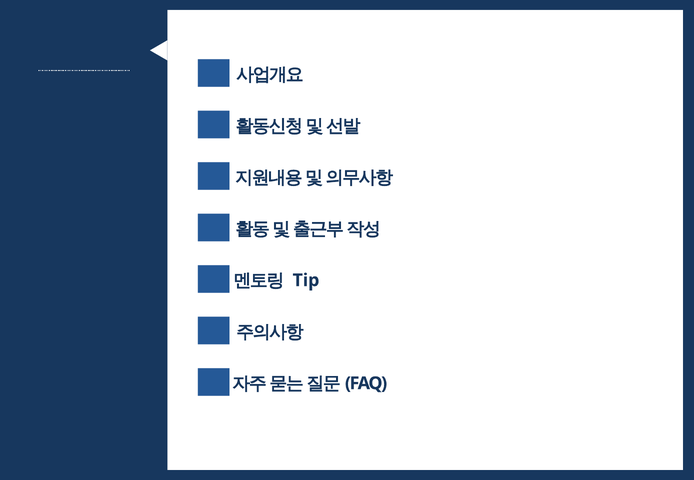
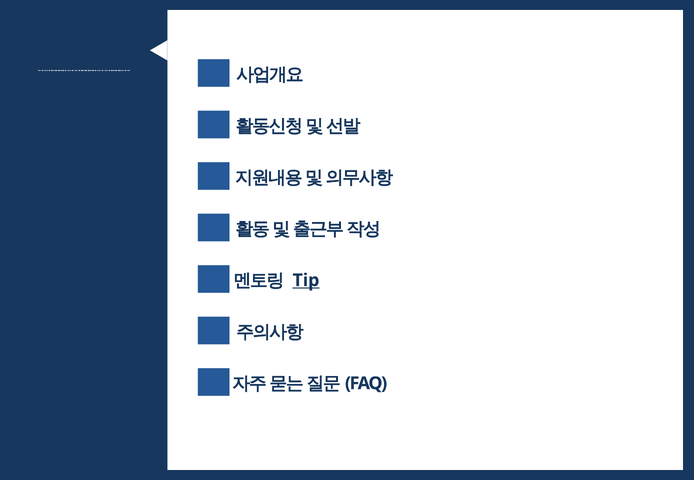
Tip underline: none -> present
